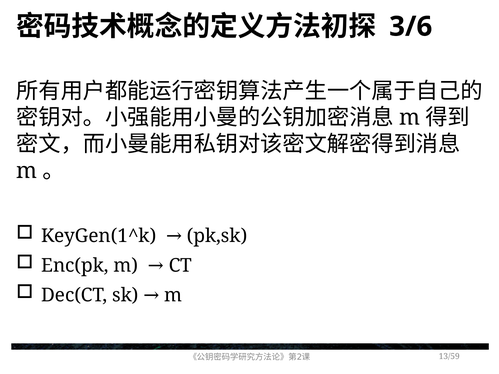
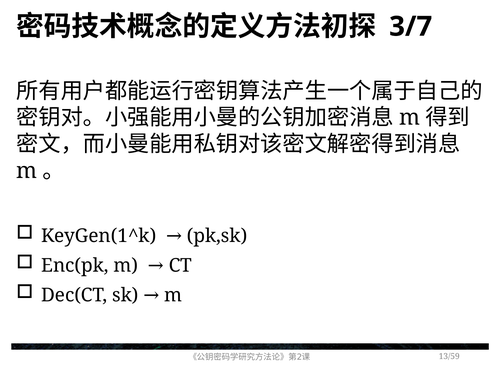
3/6: 3/6 -> 3/7
